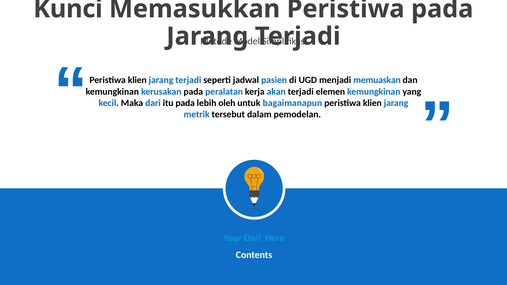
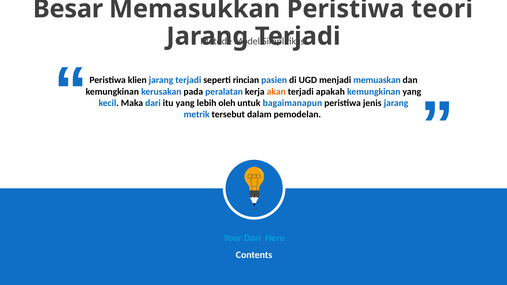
Kunci: Kunci -> Besar
Peristiwa pada: pada -> teori
jadwal: jadwal -> rincian
akan colour: blue -> orange
elemen: elemen -> apakah
itu pada: pada -> yang
klien at (372, 103): klien -> jenis
